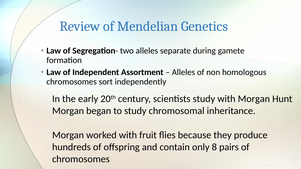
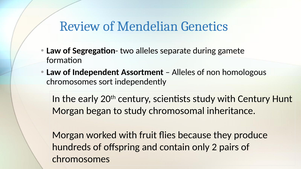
with Morgan: Morgan -> Century
8: 8 -> 2
